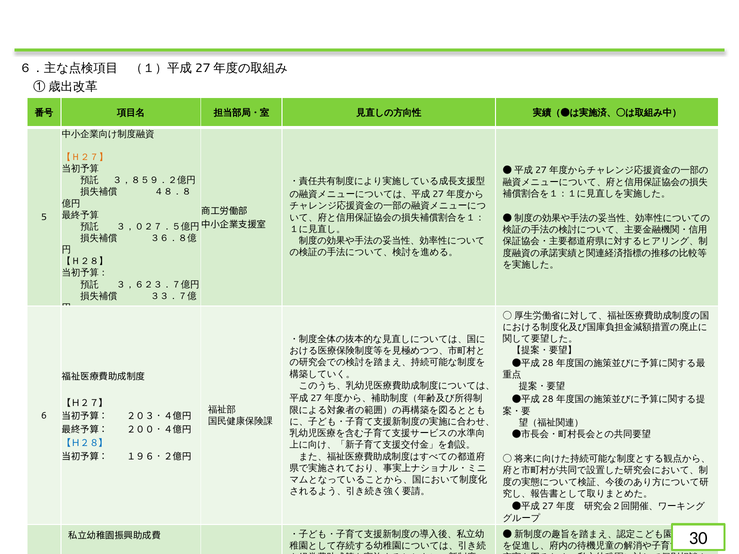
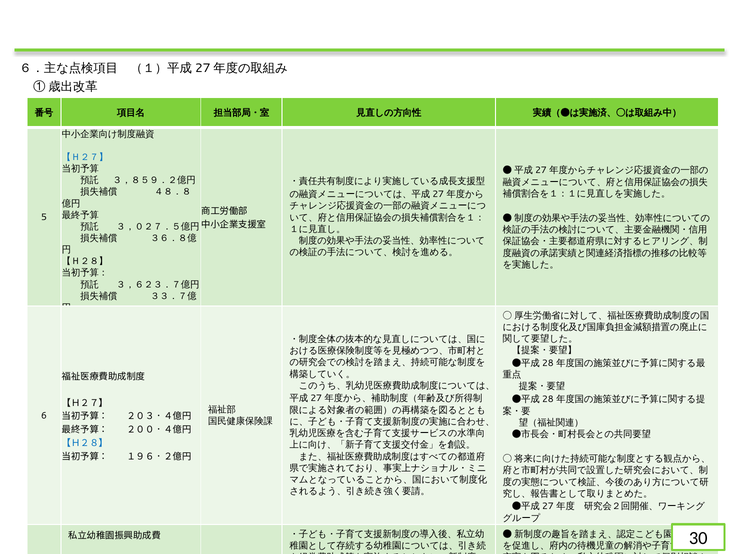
【Ｈ２７】 at (85, 157) colour: orange -> blue
